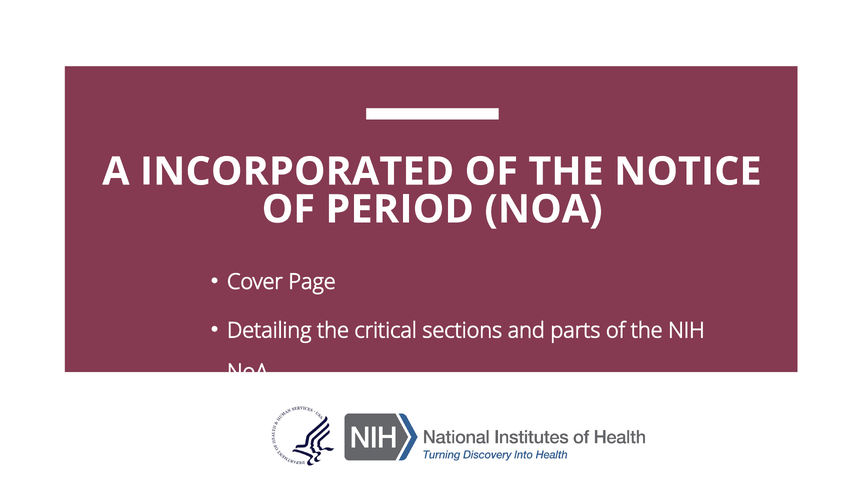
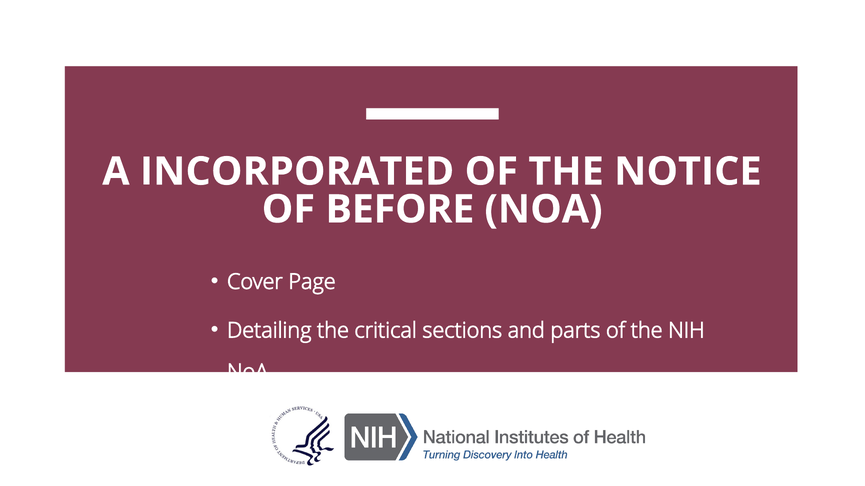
PERIOD: PERIOD -> BEFORE
